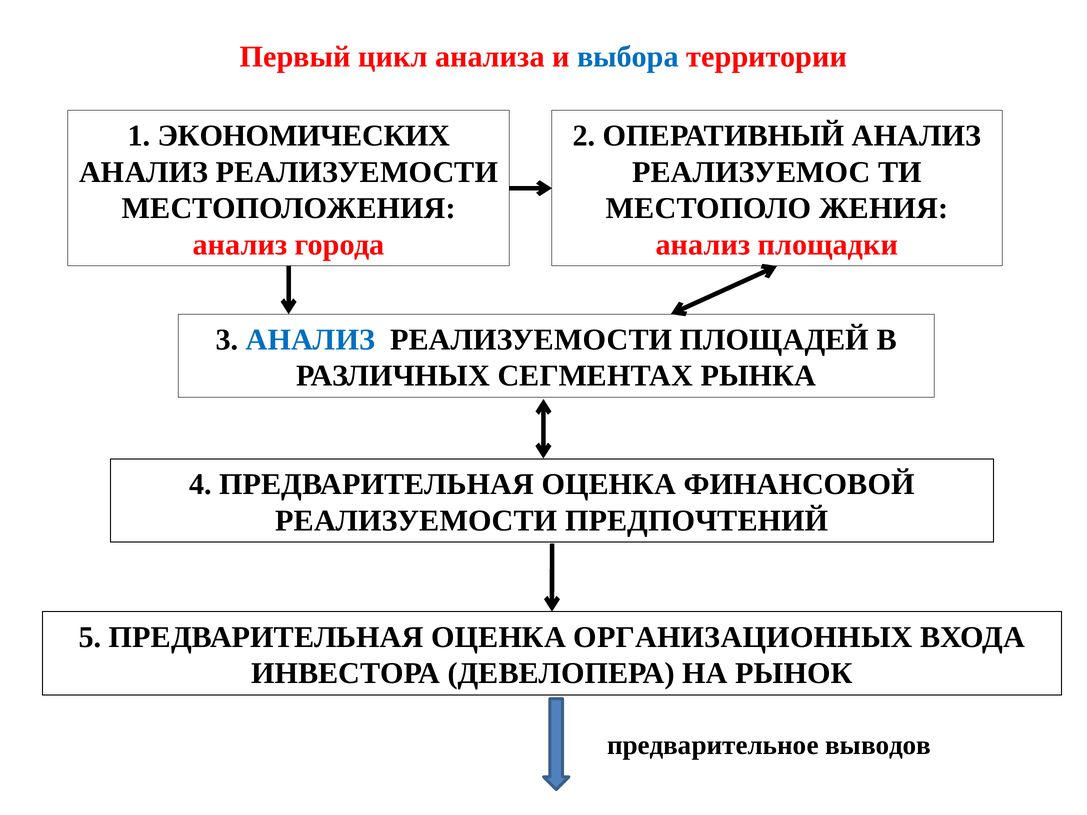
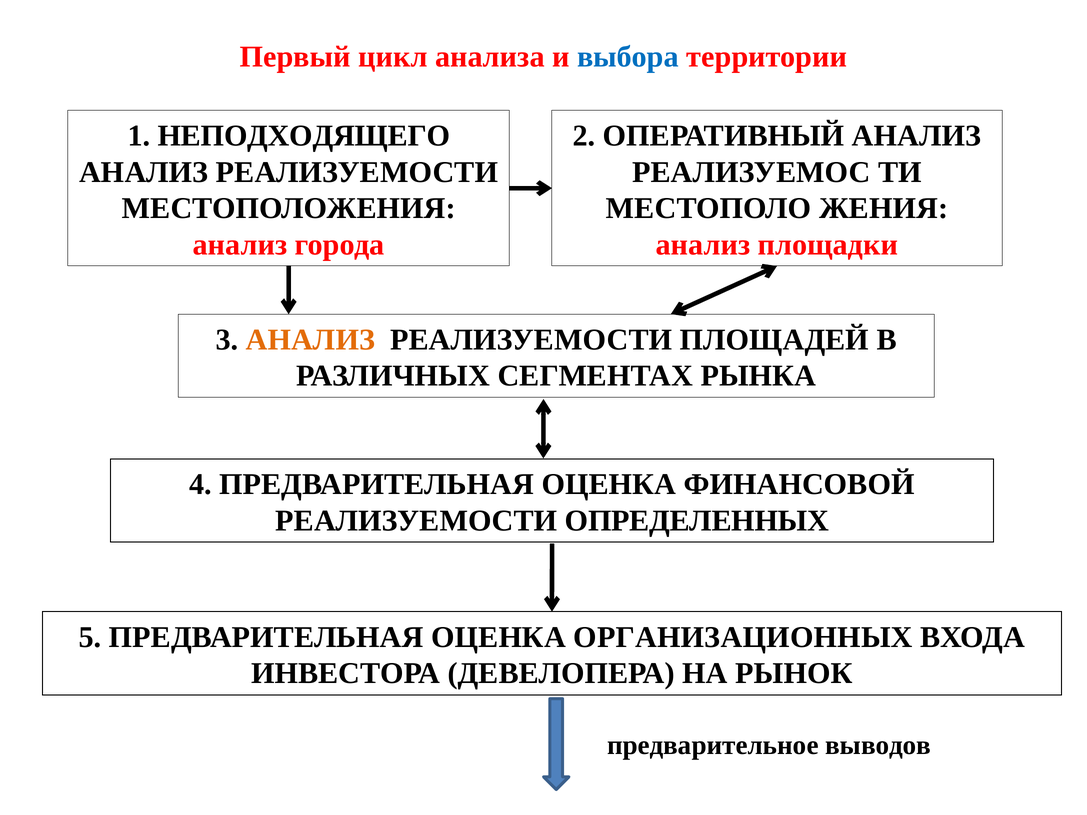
ЭКОНОМИЧЕСКИХ: ЭКОНОМИЧЕСКИХ -> НЕПОДХОДЯЩЕГО
АНАЛИЗ at (310, 340) colour: blue -> orange
ПРЕДПОЧТЕНИЙ: ПРЕДПОЧТЕНИЙ -> ОПРЕДЕЛЕННЫХ
